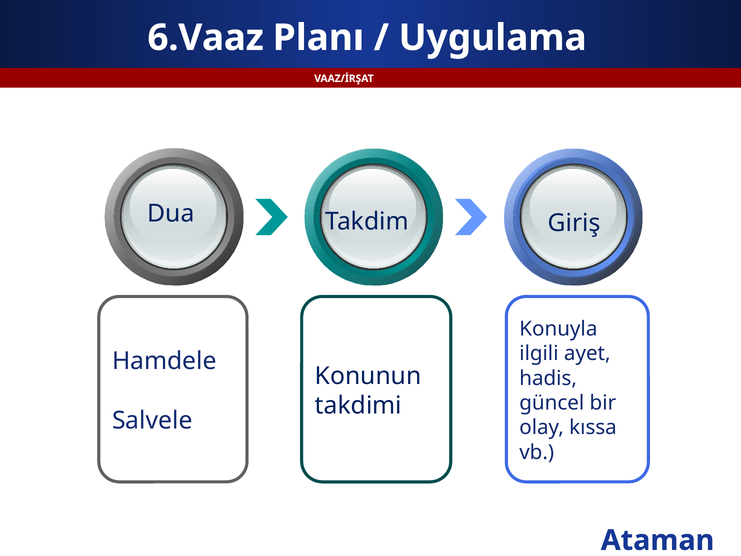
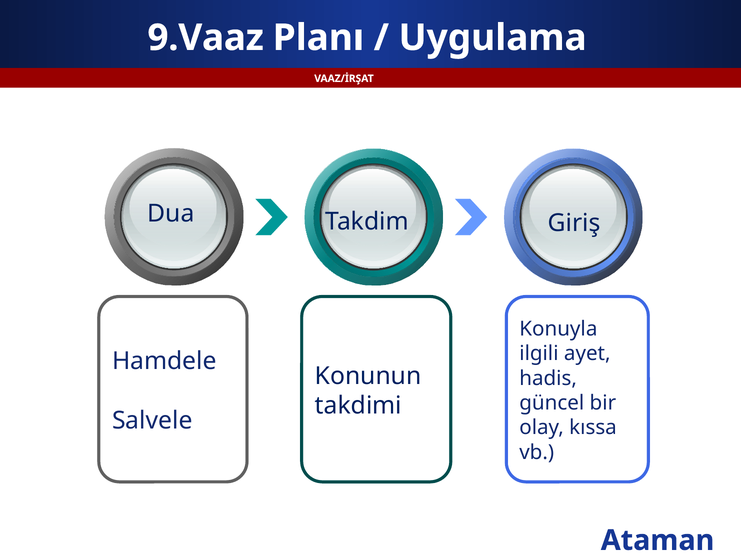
6.Vaaz: 6.Vaaz -> 9.Vaaz
